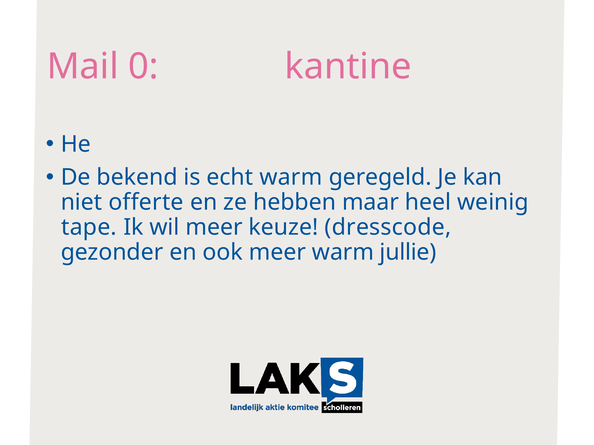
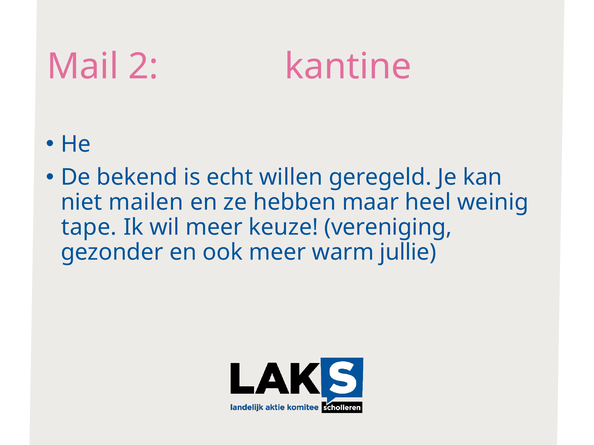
0: 0 -> 2
echt warm: warm -> willen
offerte: offerte -> mailen
dresscode: dresscode -> vereniging
